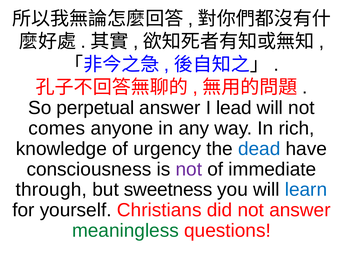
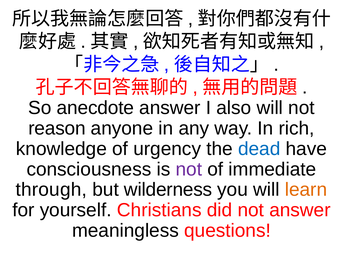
perpetual: perpetual -> anecdote
lead: lead -> also
comes: comes -> reason
sweetness: sweetness -> wilderness
learn colour: blue -> orange
meaningless colour: green -> black
